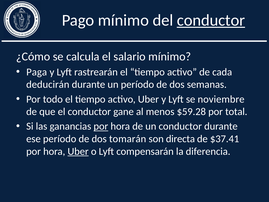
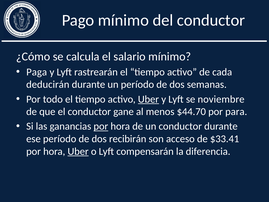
conductor at (211, 20) underline: present -> none
Uber at (148, 99) underline: none -> present
$59.28: $59.28 -> $44.70
total: total -> para
tomarán: tomarán -> recibirán
directa: directa -> acceso
$37.41: $37.41 -> $33.41
